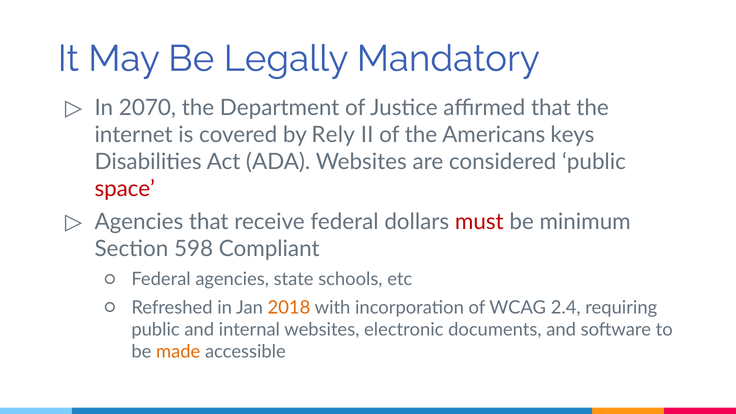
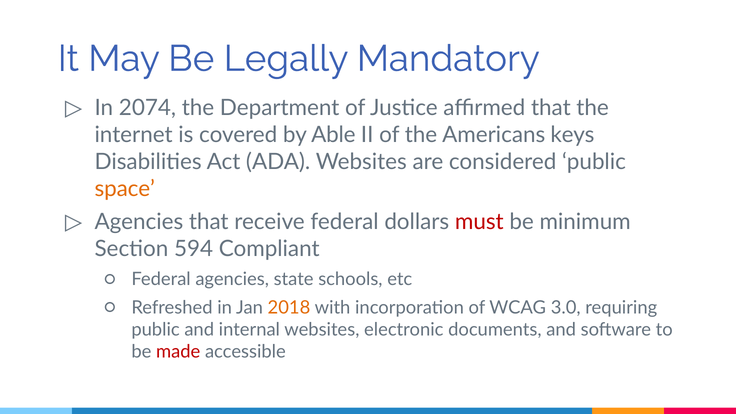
2070: 2070 -> 2074
Rely: Rely -> Able
space colour: red -> orange
598: 598 -> 594
2.4: 2.4 -> 3.0
made colour: orange -> red
